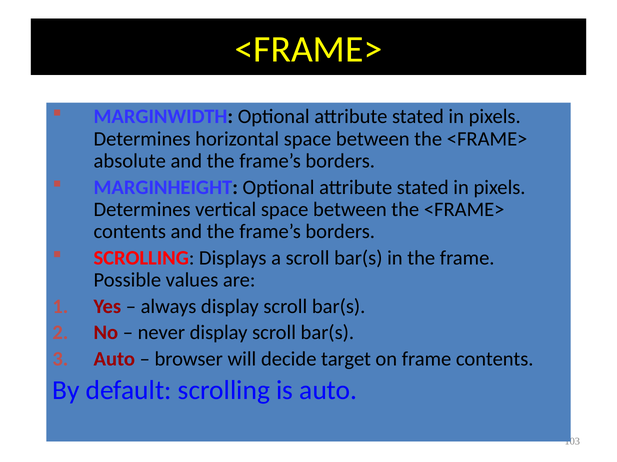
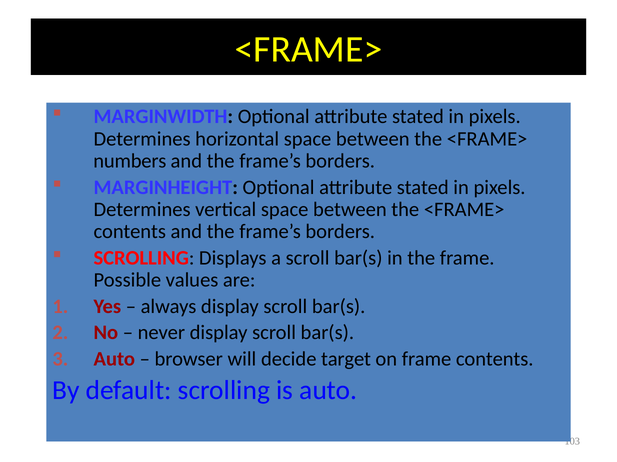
absolute: absolute -> numbers
